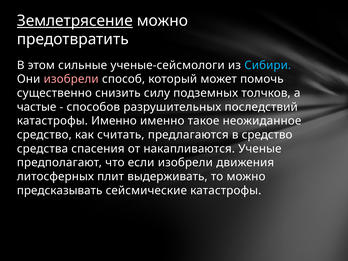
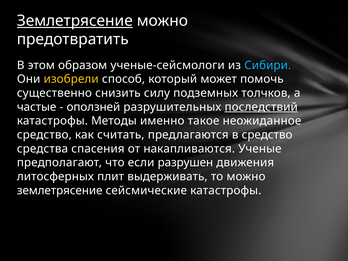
сильные: сильные -> образом
изобрели at (71, 79) colour: pink -> yellow
способов: способов -> оползней
последствий underline: none -> present
катастрофы Именно: Именно -> Методы
если изобрели: изобрели -> разрушен
предсказывать at (60, 190): предсказывать -> землетрясение
